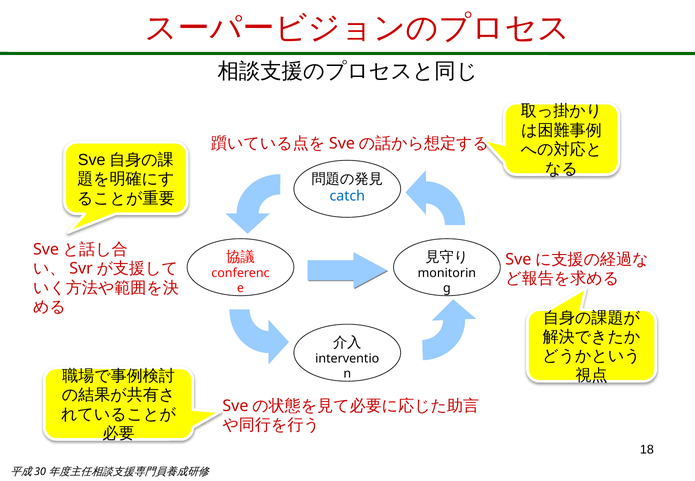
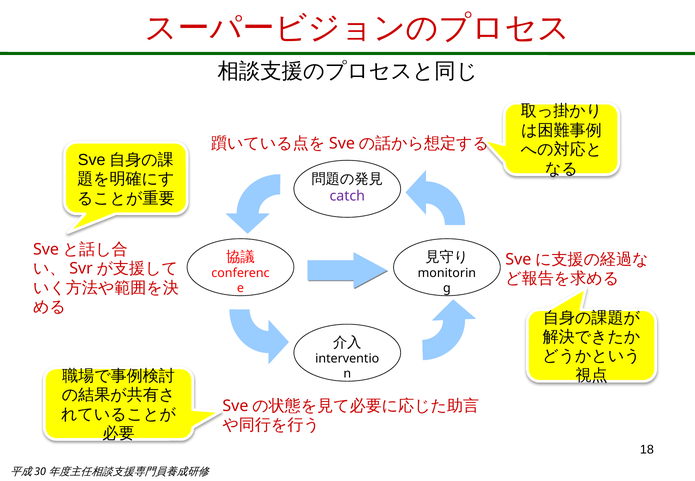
catch colour: blue -> purple
